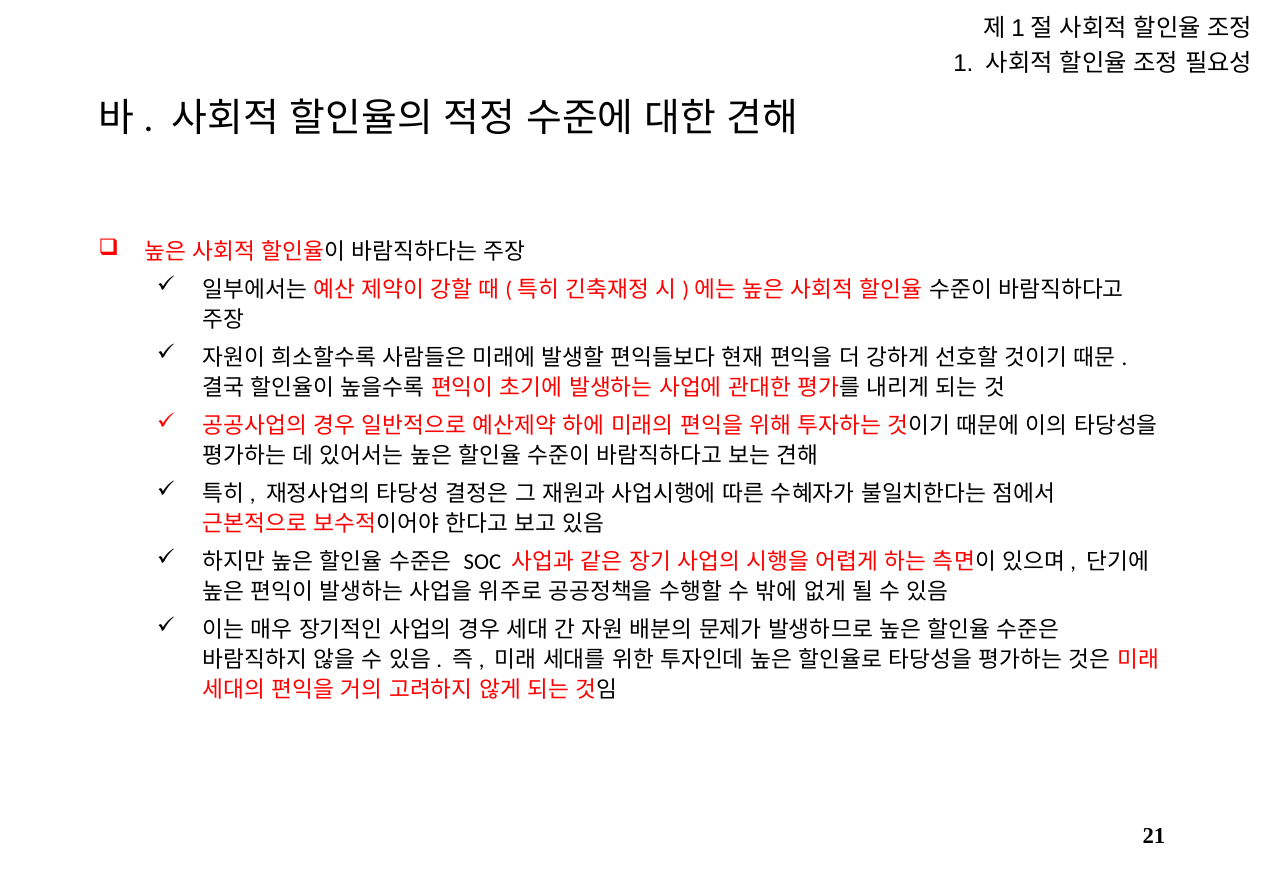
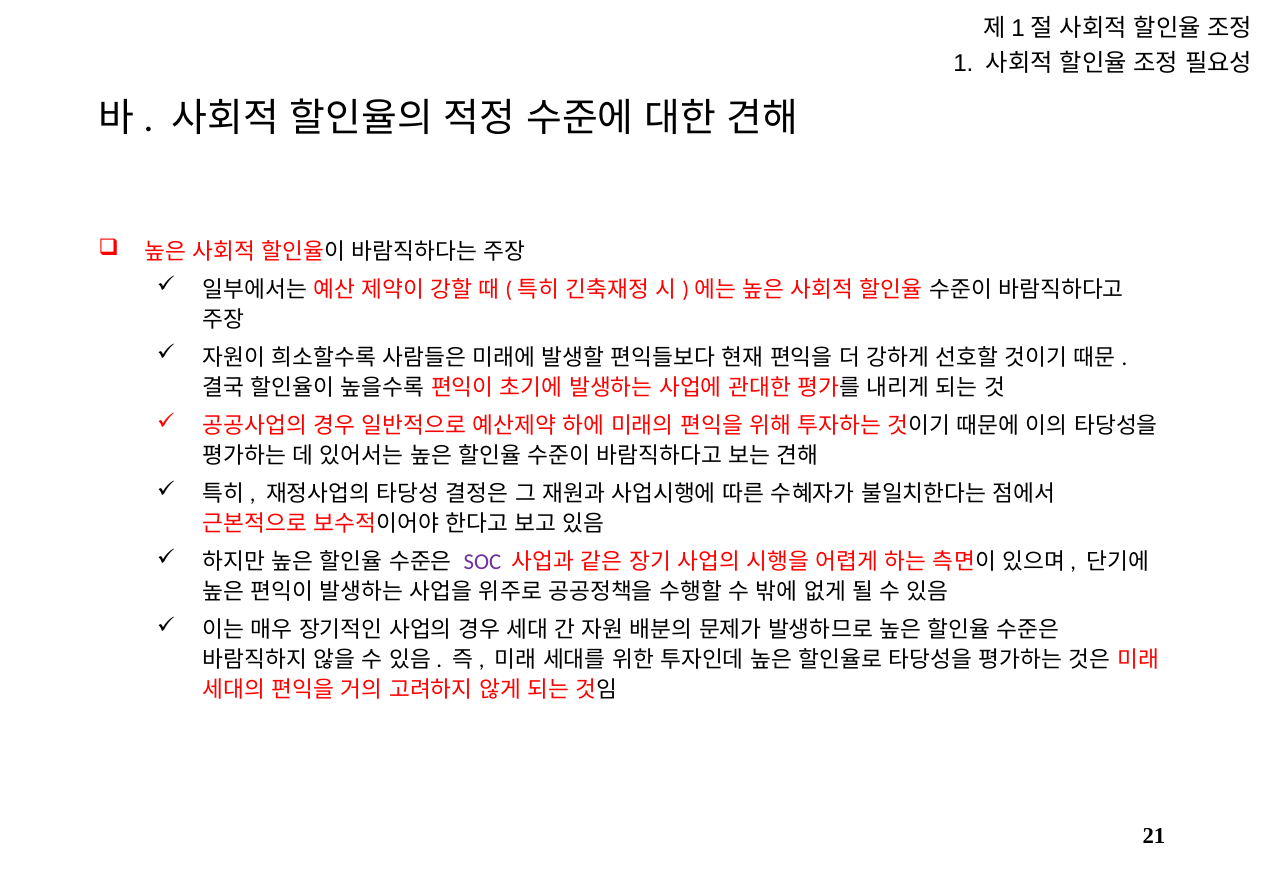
SOC colour: black -> purple
